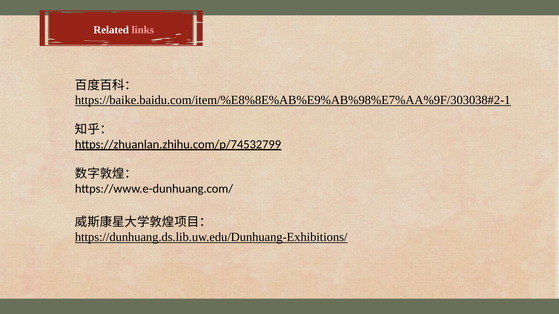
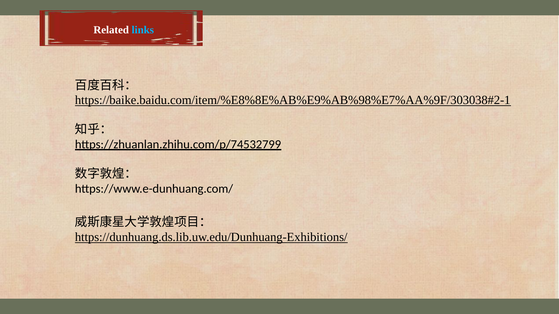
links colour: pink -> light blue
